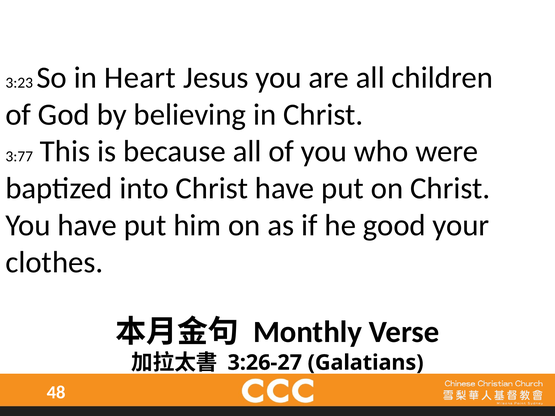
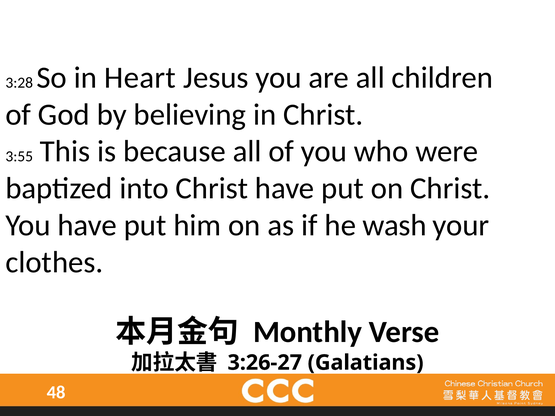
3:23: 3:23 -> 3:28
3:77: 3:77 -> 3:55
good: good -> wash
